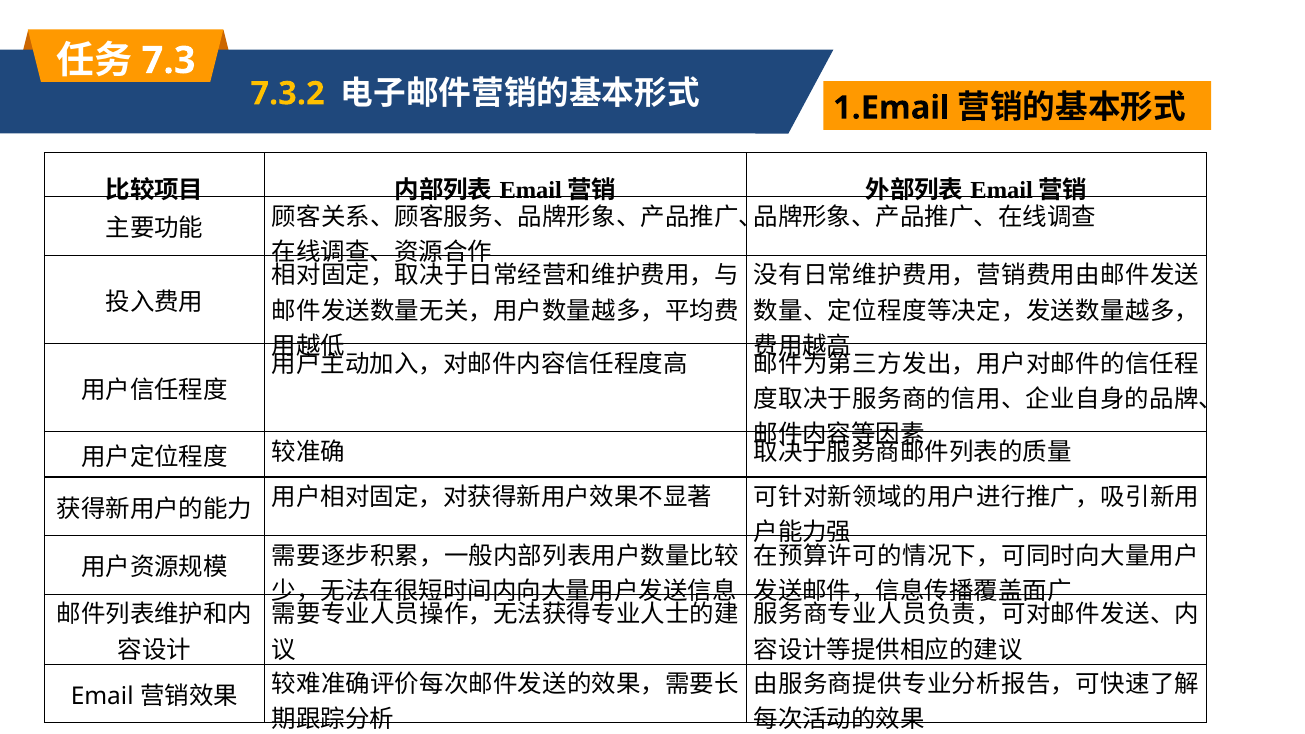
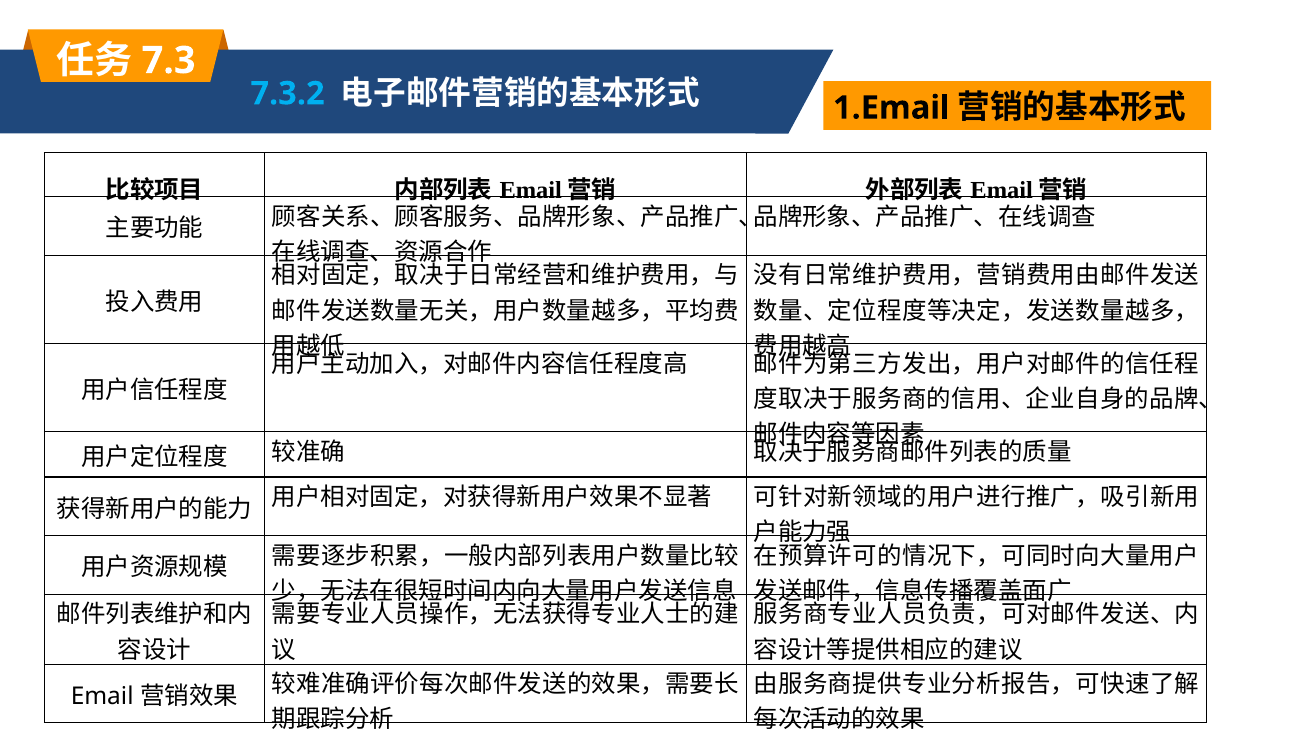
7.3.2 colour: yellow -> light blue
